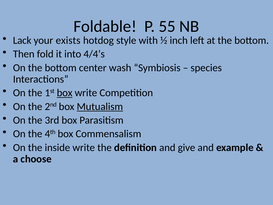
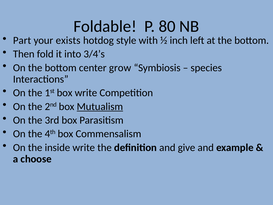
55: 55 -> 80
Lack: Lack -> Part
4/4’s: 4/4’s -> 3/4’s
wash: wash -> grow
box at (65, 93) underline: present -> none
